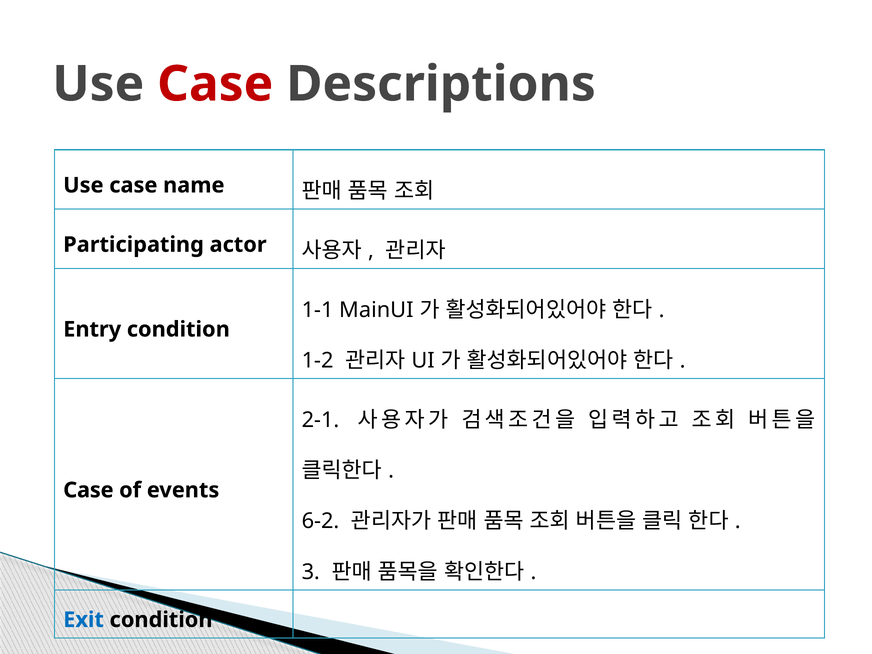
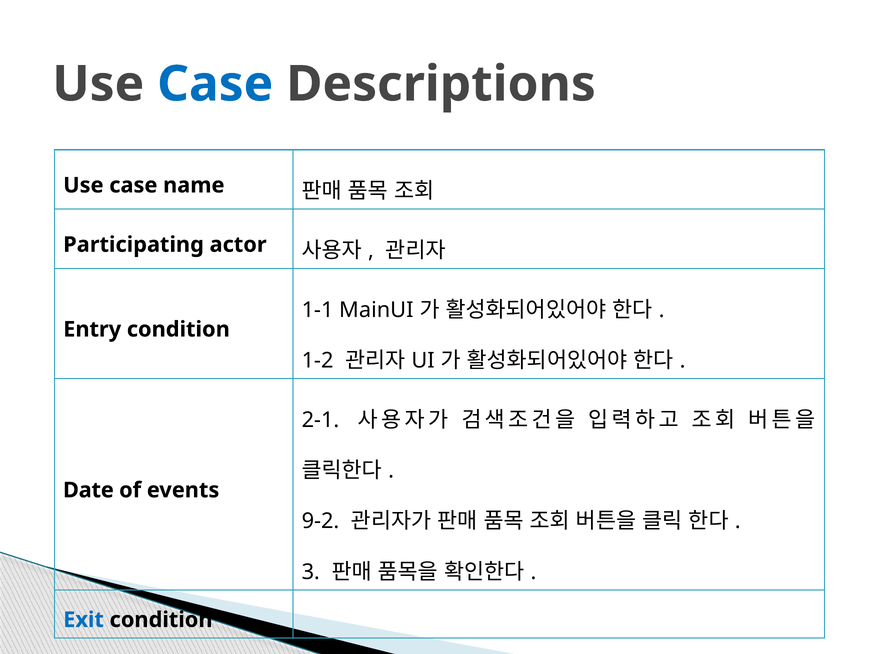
Case at (215, 84) colour: red -> blue
Case at (88, 490): Case -> Date
6-2: 6-2 -> 9-2
